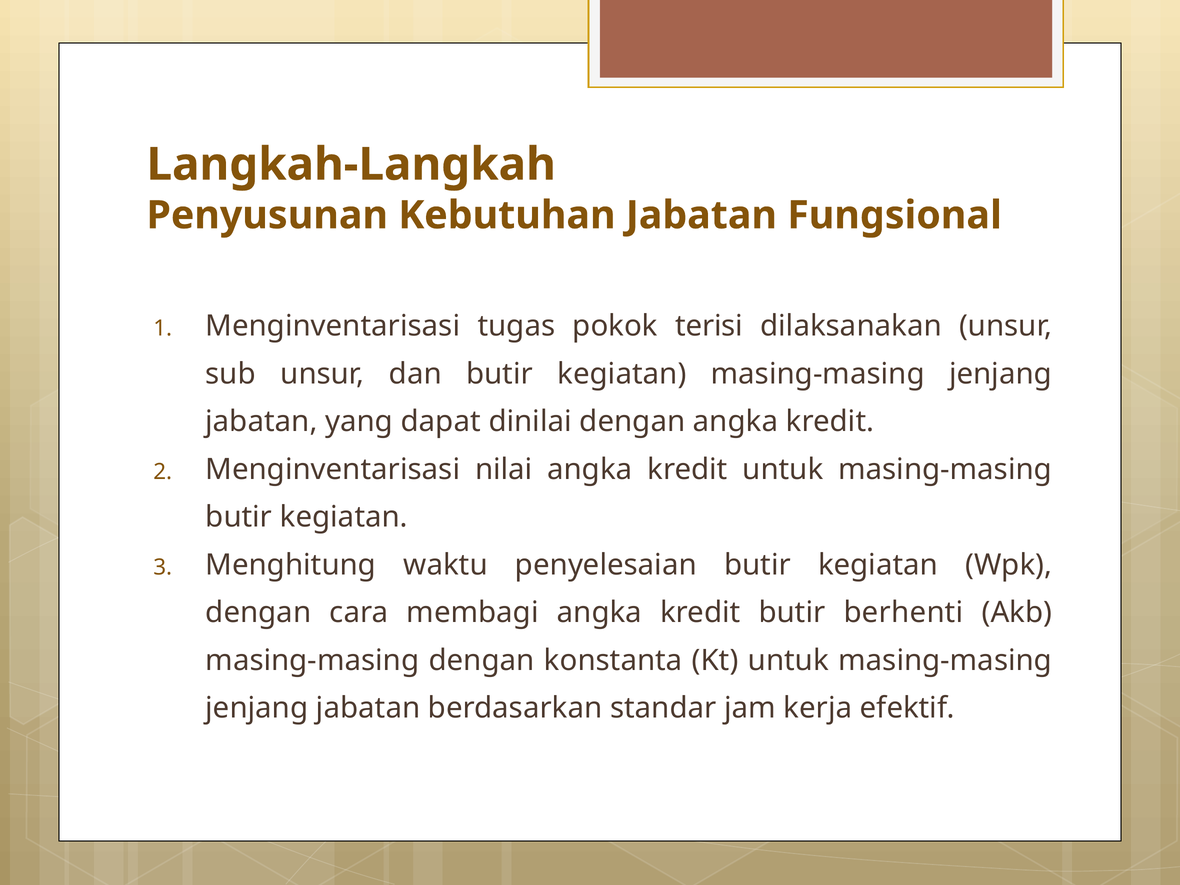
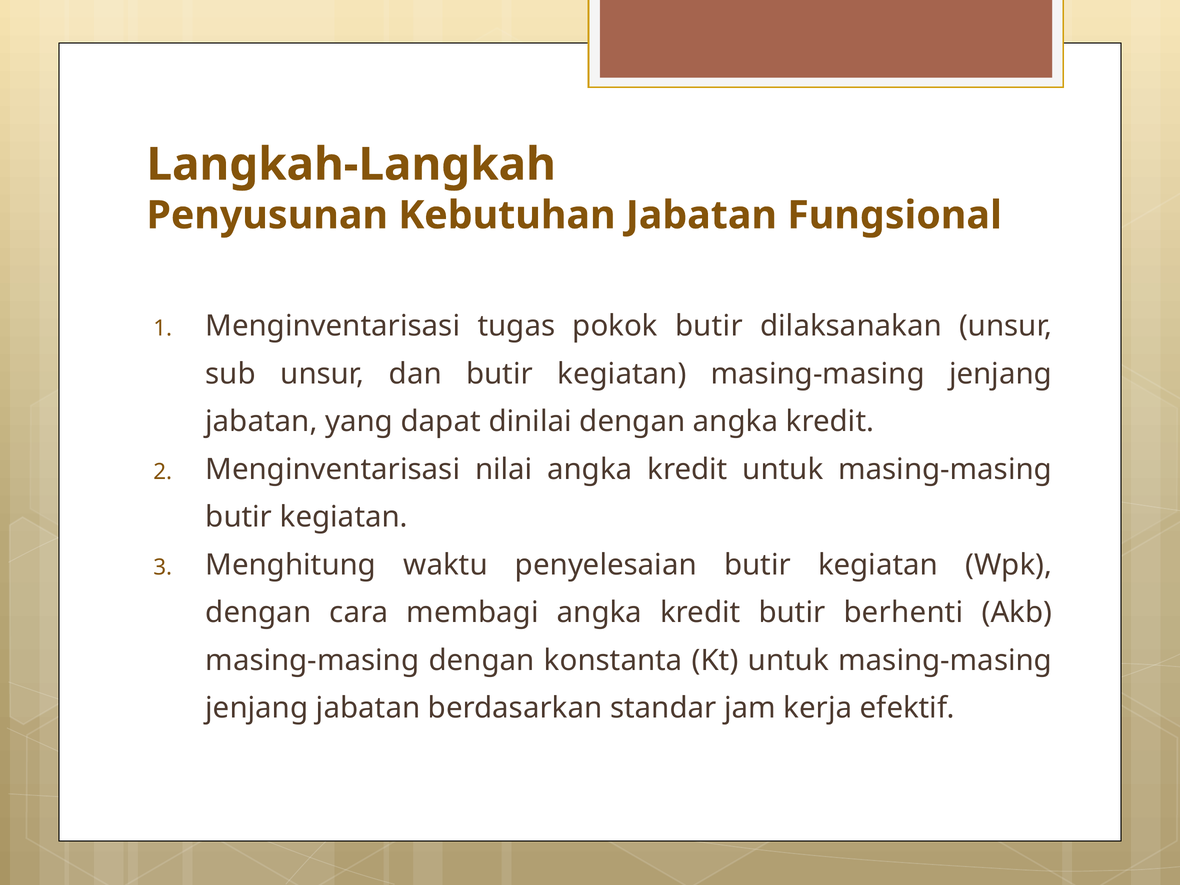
pokok terisi: terisi -> butir
